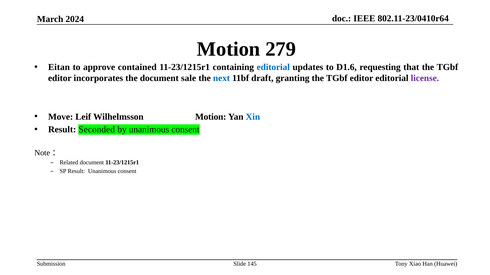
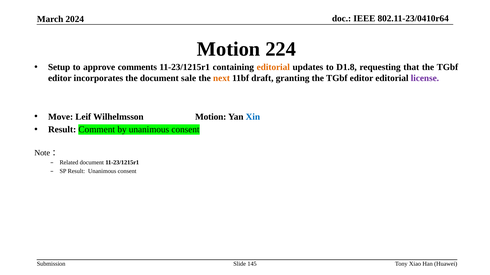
279: 279 -> 224
Eitan: Eitan -> Setup
contained: contained -> comments
editorial at (273, 67) colour: blue -> orange
D1.6: D1.6 -> D1.8
next colour: blue -> orange
Seconded: Seconded -> Comment
